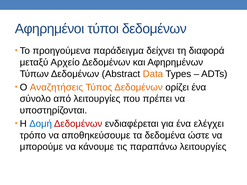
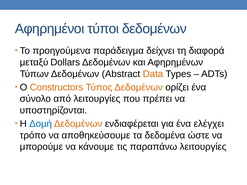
Αρχείο: Αρχείο -> Dollars
Αναζητήσεις: Αναζητήσεις -> Constructors
Δεδομένων at (78, 124) colour: red -> orange
